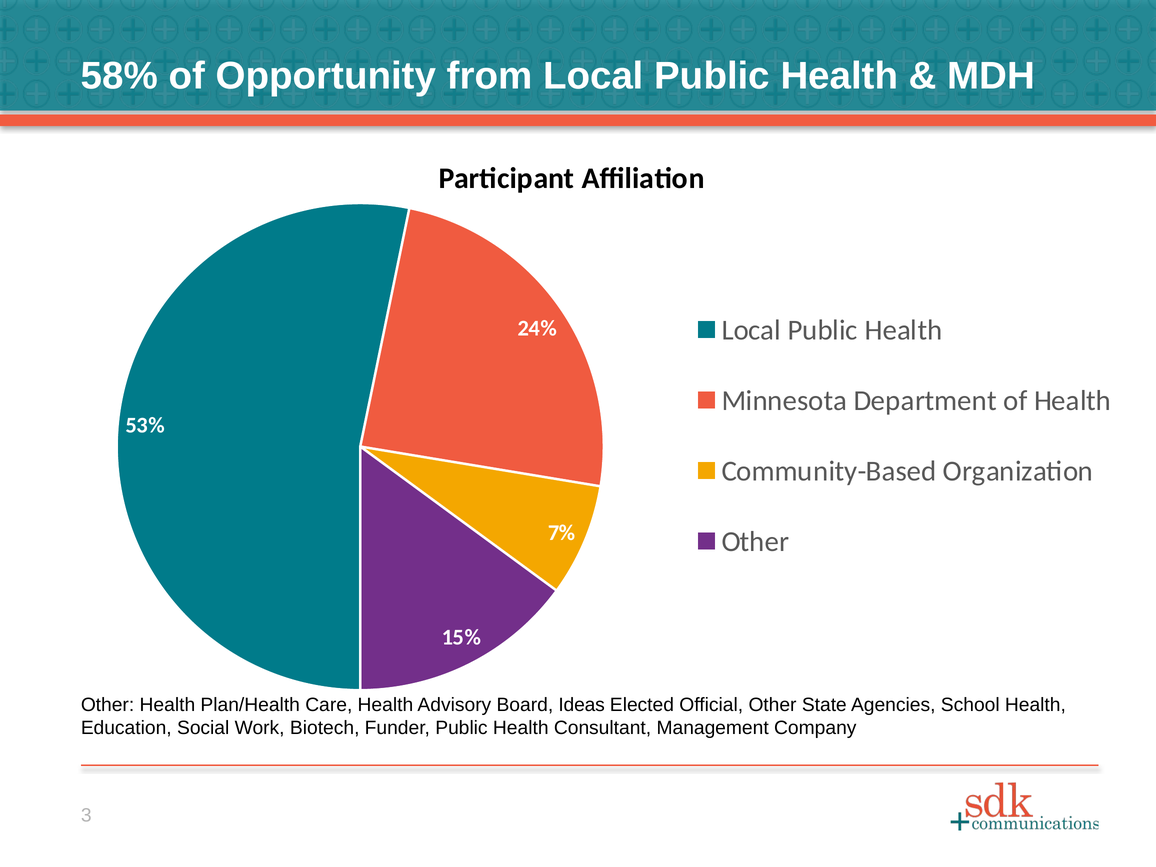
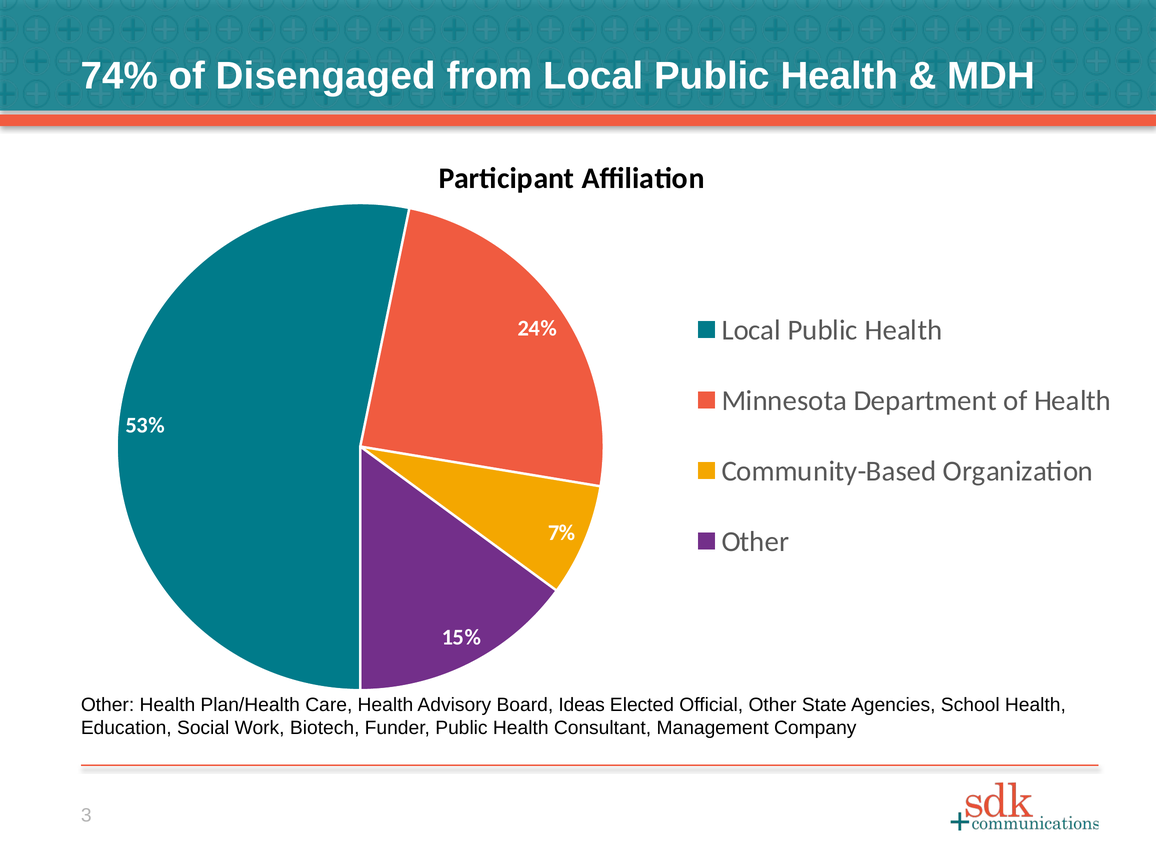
58%: 58% -> 74%
Opportunity: Opportunity -> Disengaged
